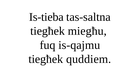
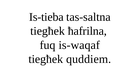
miegħu: miegħu -> ħafrilna
is-qajmu: is-qajmu -> is-waqaf
